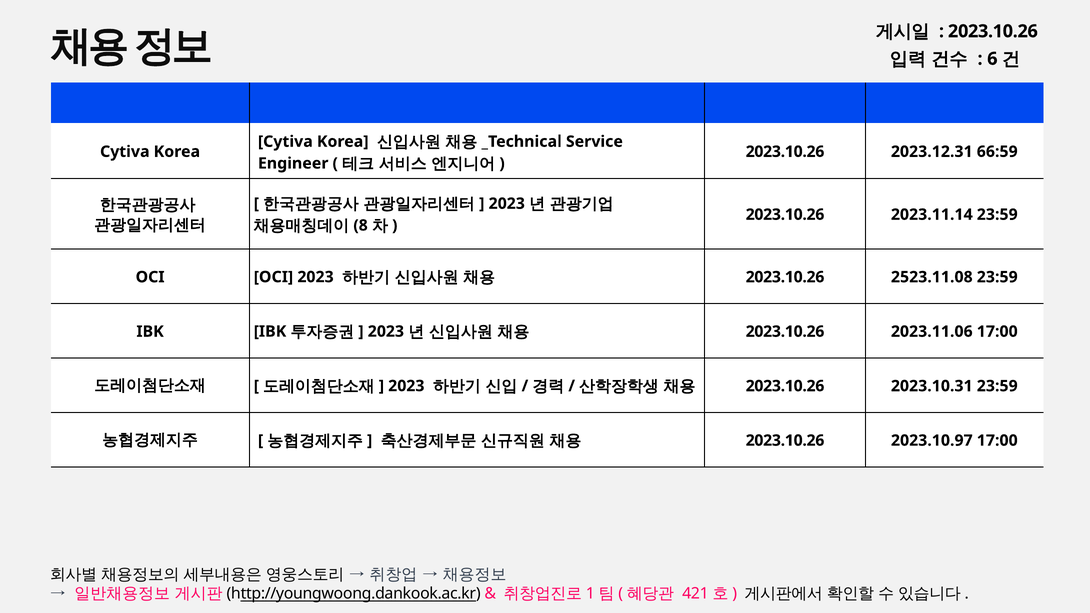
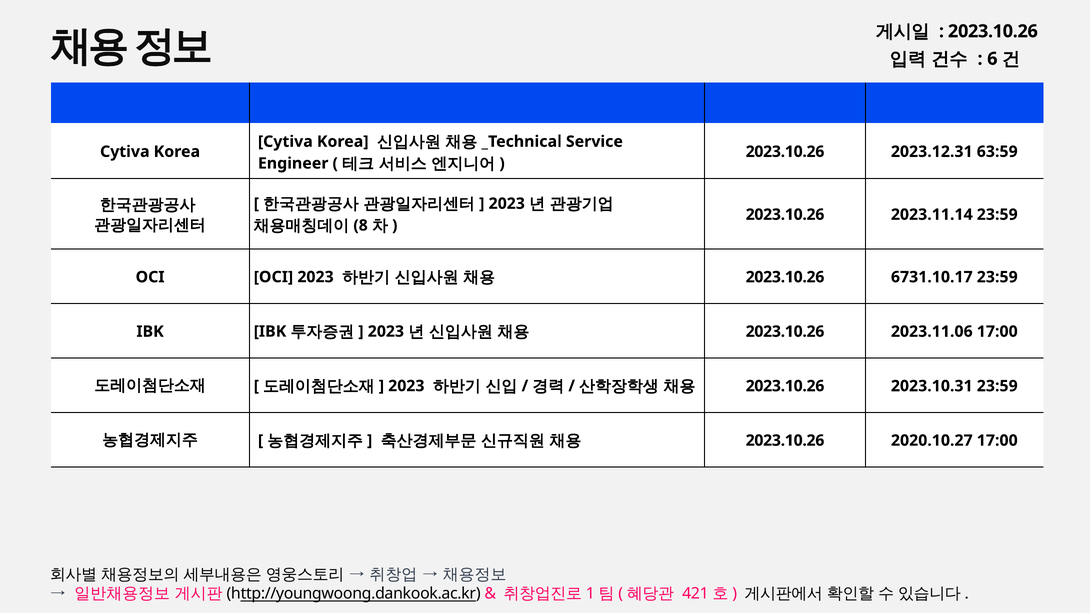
66:59: 66:59 -> 63:59
2523.11.08: 2523.11.08 -> 6731.10.17
2023.10.97: 2023.10.97 -> 2020.10.27
